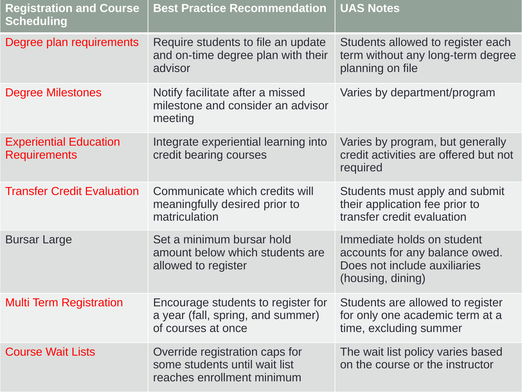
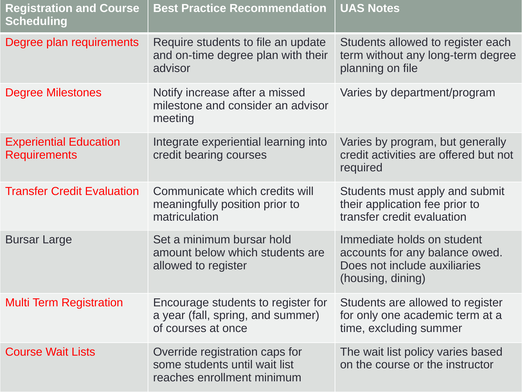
facilitate: facilitate -> increase
desired: desired -> position
